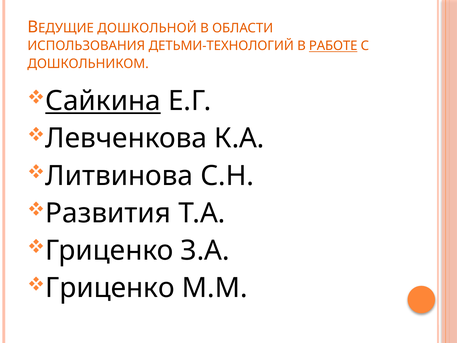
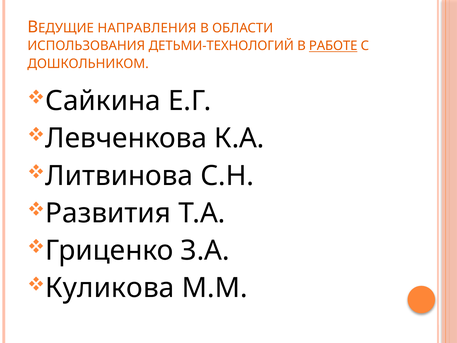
ДОШКОЛЬНОЙ: ДОШКОЛЬНОЙ -> НАПРАВЛЕНИЯ
Сайкина underline: present -> none
Гриценко at (110, 288): Гриценко -> Куликова
